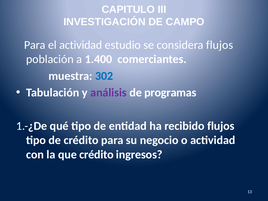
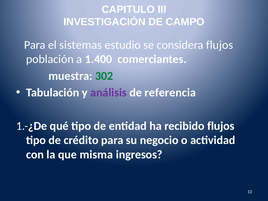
el actividad: actividad -> sistemas
302 colour: blue -> green
programas: programas -> referencia
que crédito: crédito -> misma
